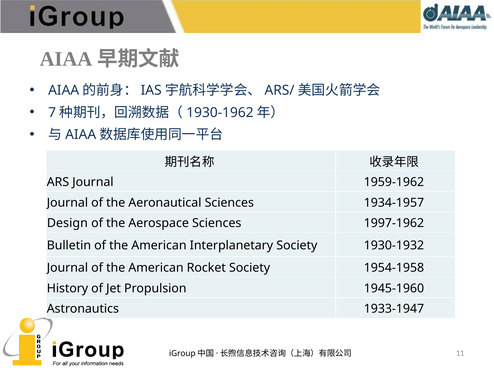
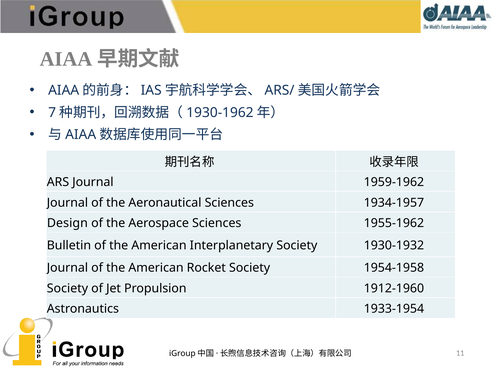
1997-1962: 1997-1962 -> 1955-1962
History at (67, 289): History -> Society
1945-1960: 1945-1960 -> 1912-1960
1933-1947: 1933-1947 -> 1933-1954
